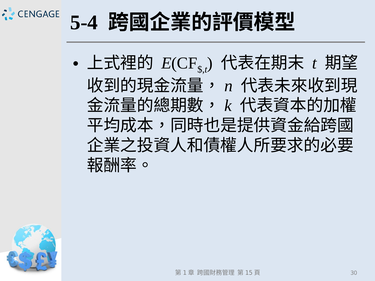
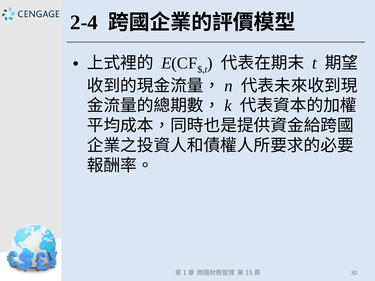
5-4: 5-4 -> 2-4
